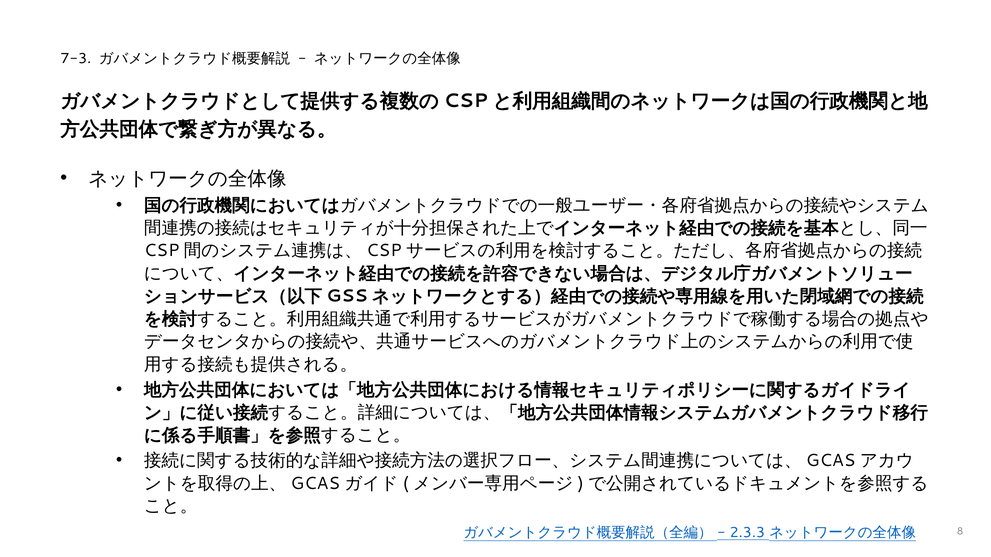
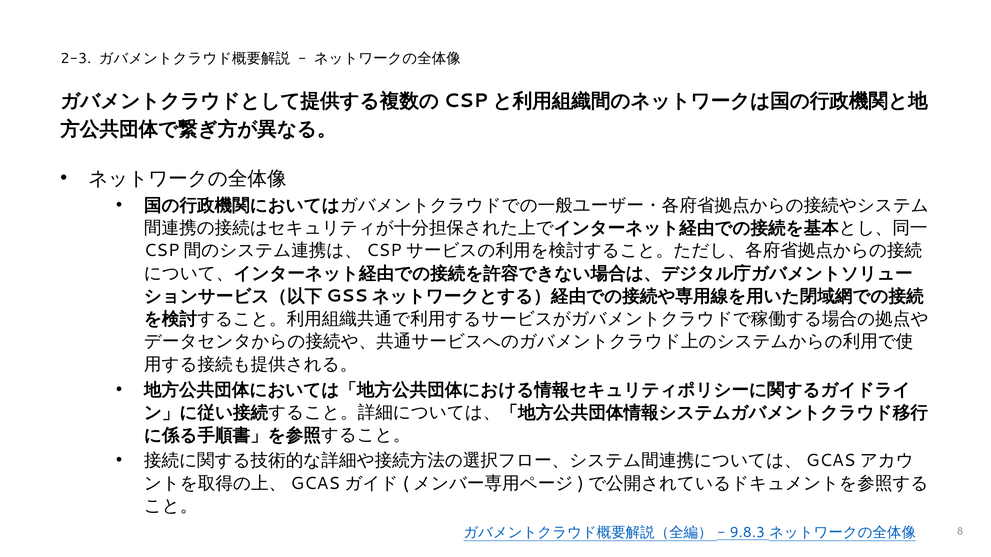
7-3: 7-3 -> 2-3
2.3.3: 2.3.3 -> 9.8.3
